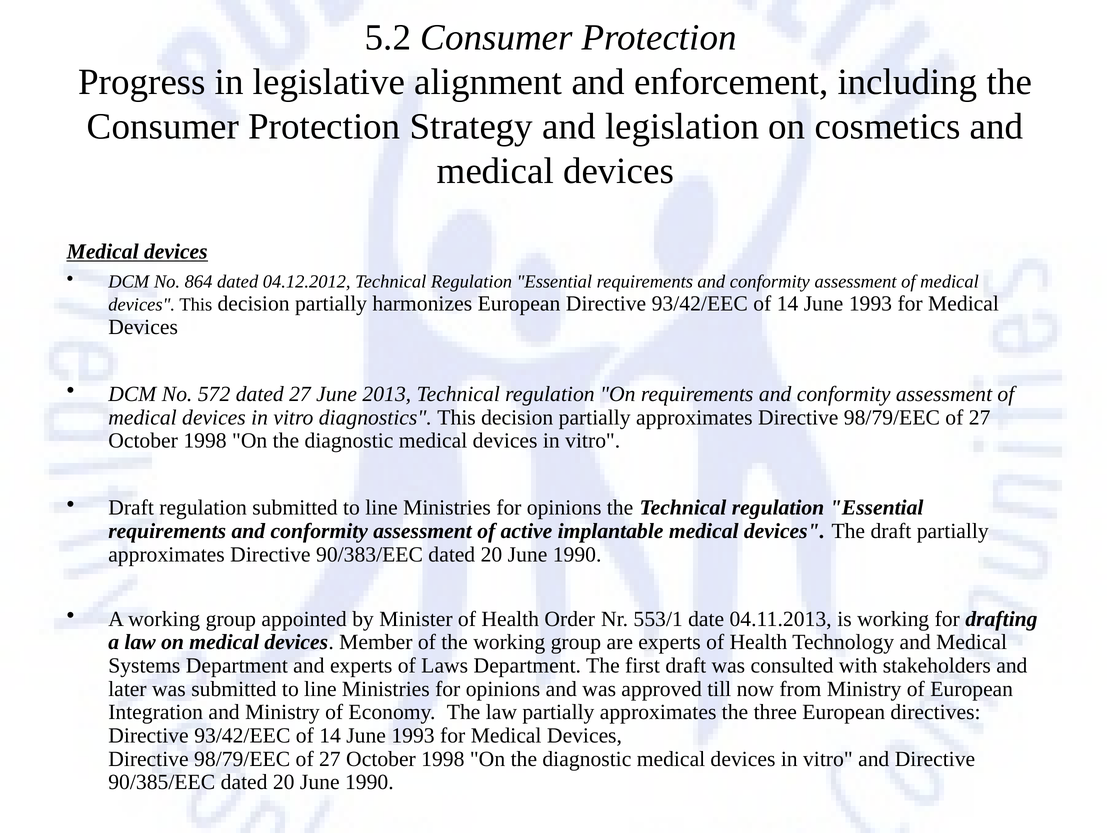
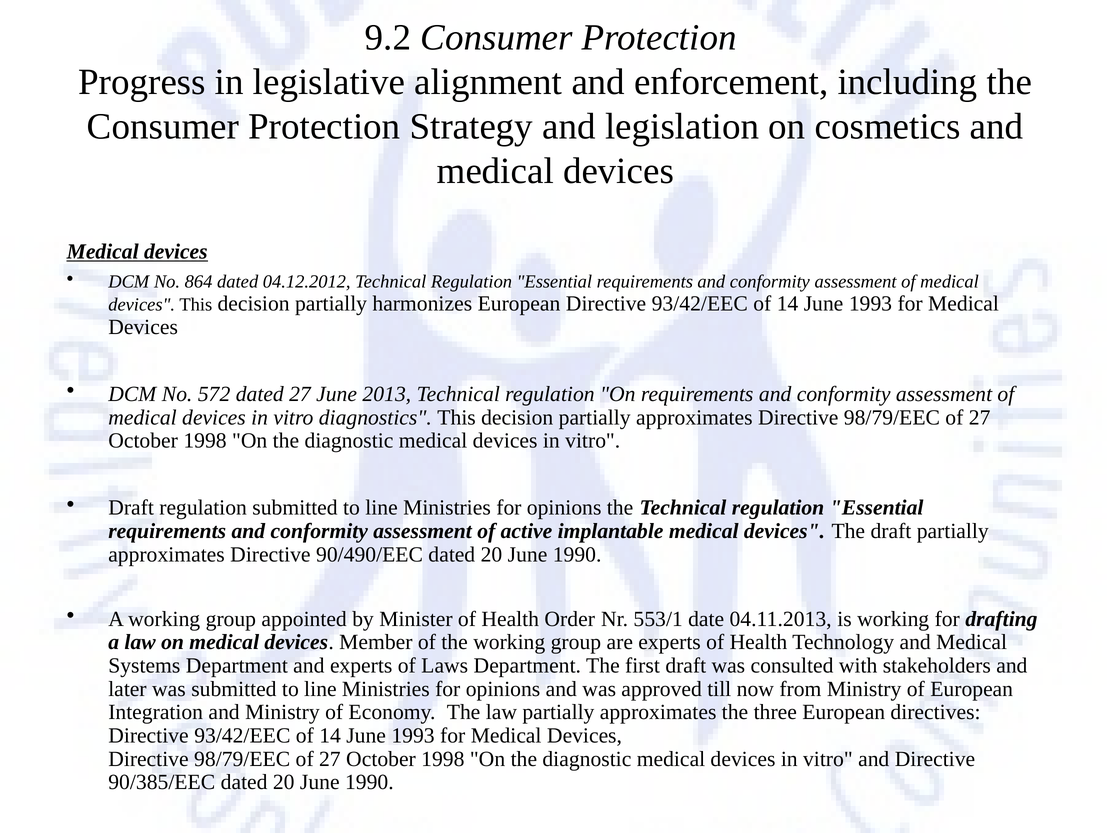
5.2: 5.2 -> 9.2
90/383/EEC: 90/383/EEC -> 90/490/EEC
